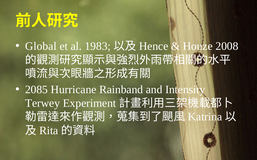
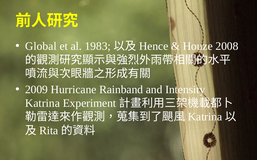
2085: 2085 -> 2009
Terwey at (43, 104): Terwey -> Katrina
